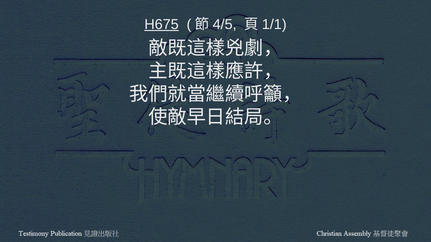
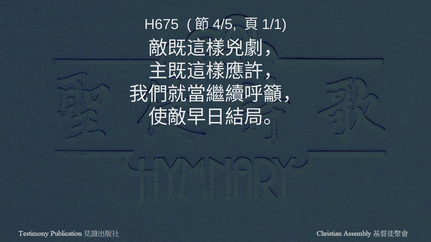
H675 underline: present -> none
